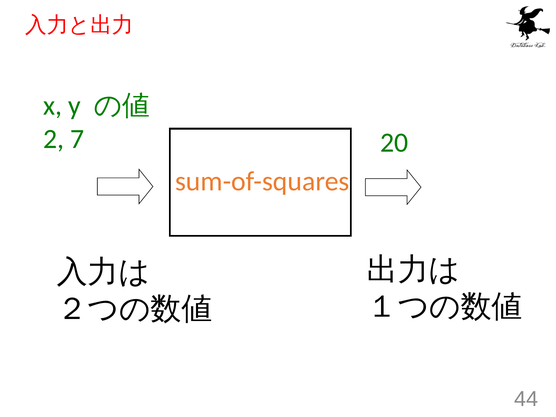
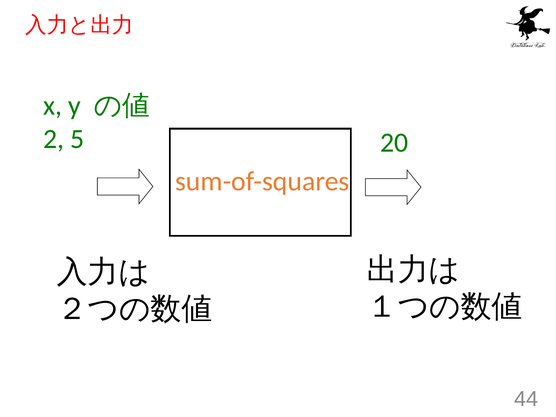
7: 7 -> 5
